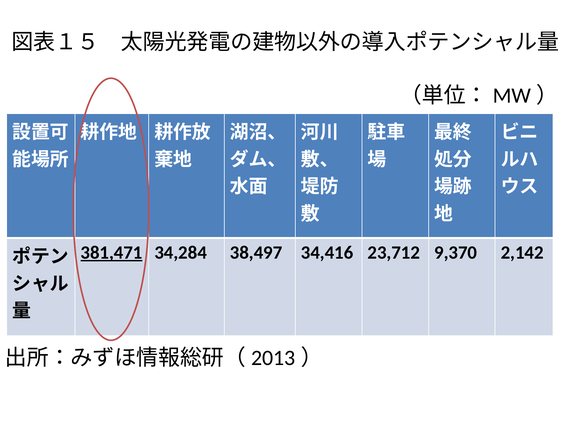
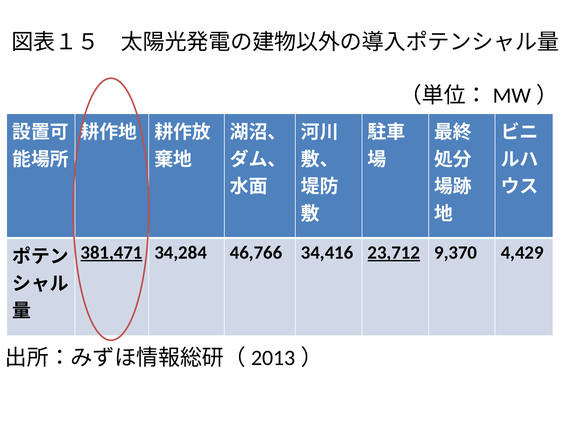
38,497: 38,497 -> 46,766
23,712 underline: none -> present
2,142: 2,142 -> 4,429
